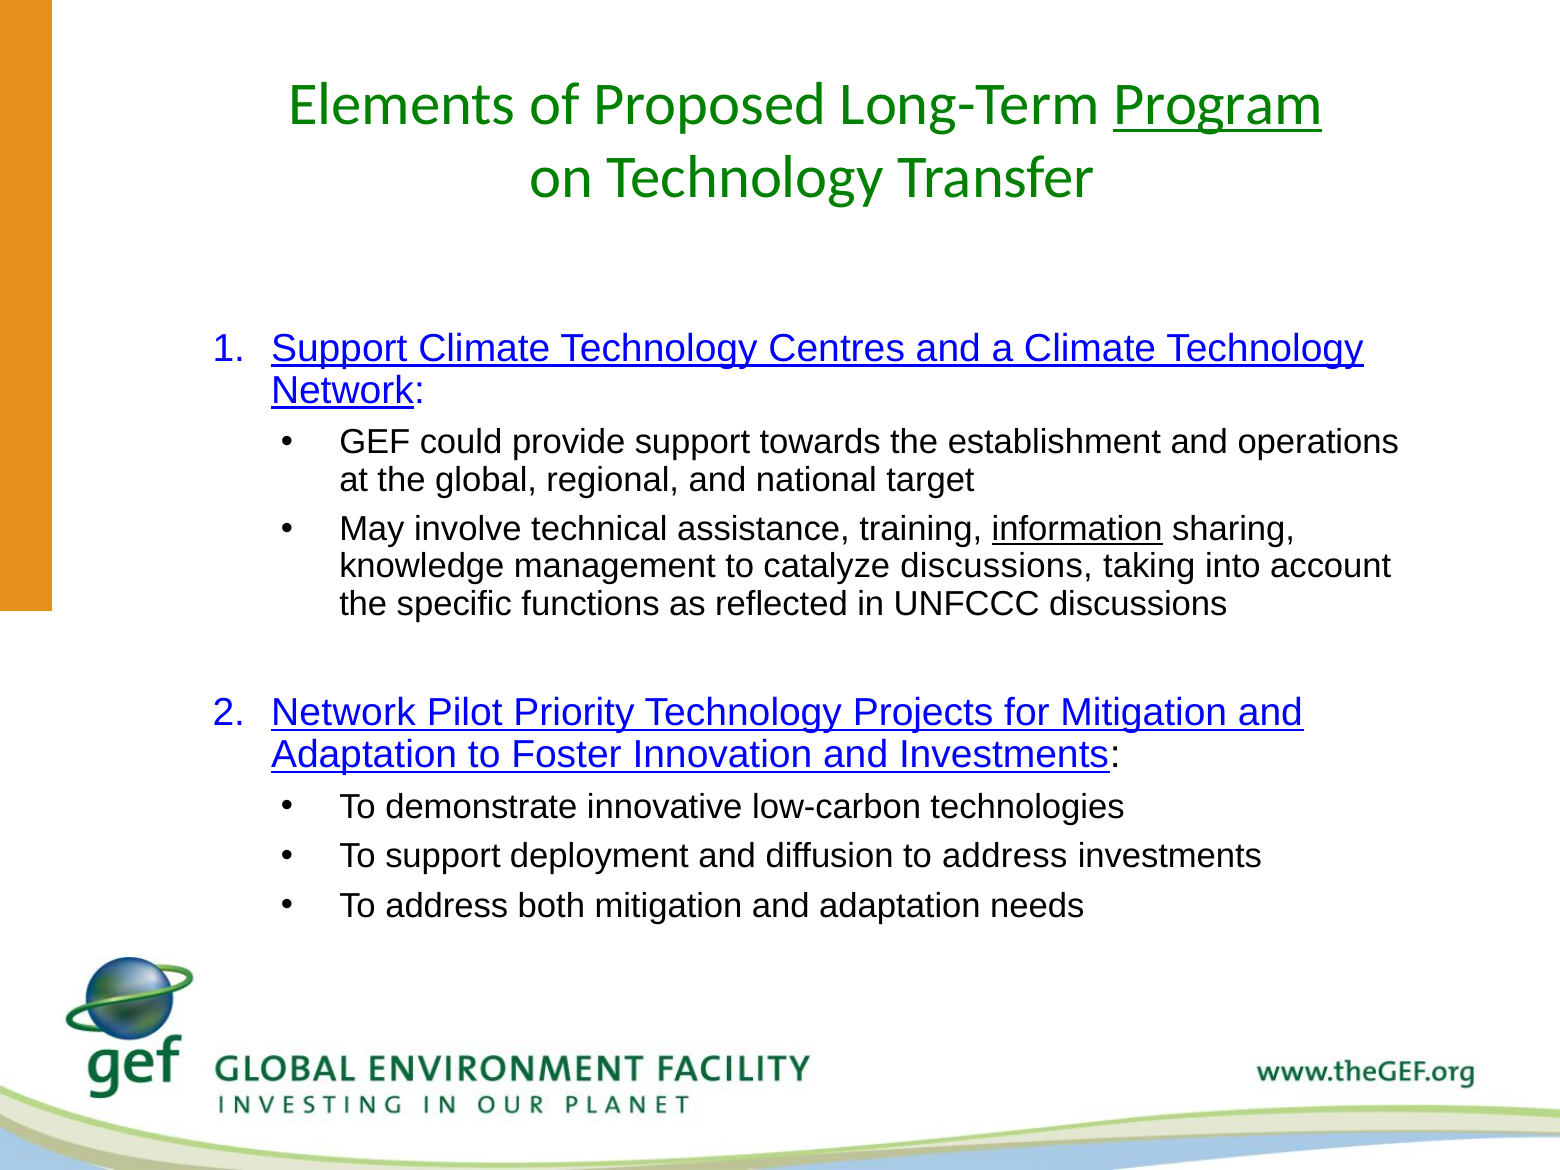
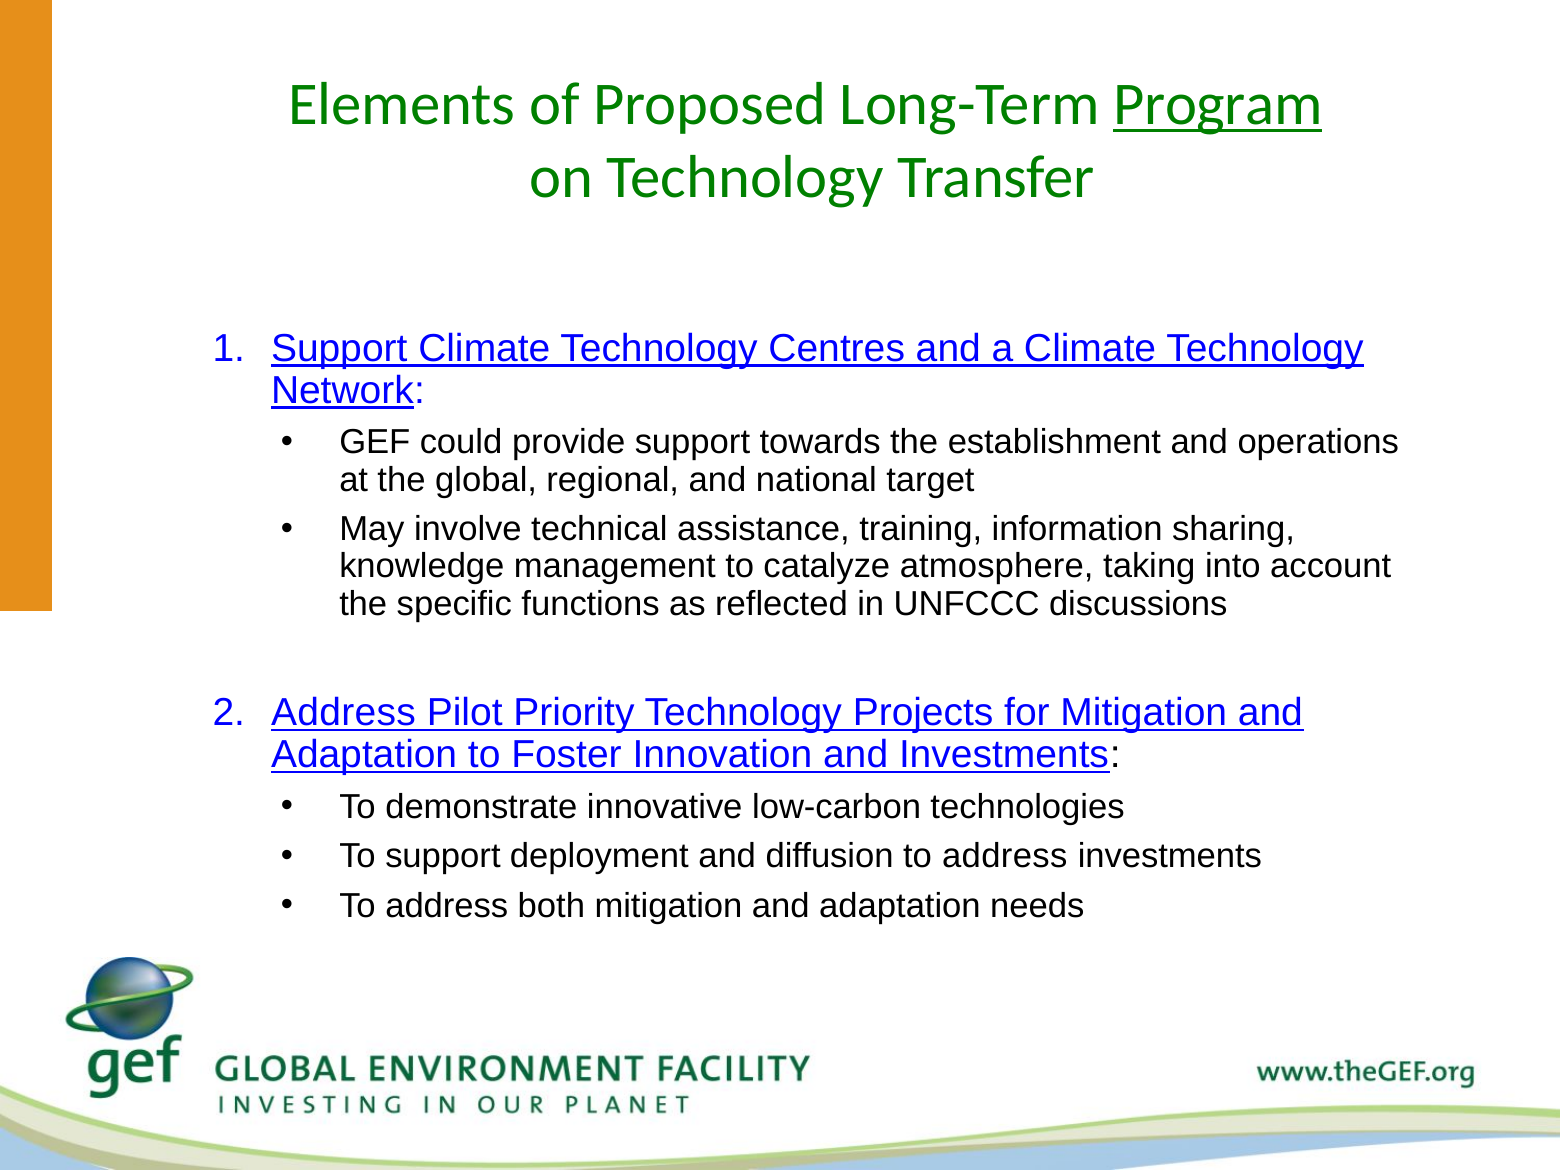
information underline: present -> none
catalyze discussions: discussions -> atmosphere
Network at (343, 713): Network -> Address
